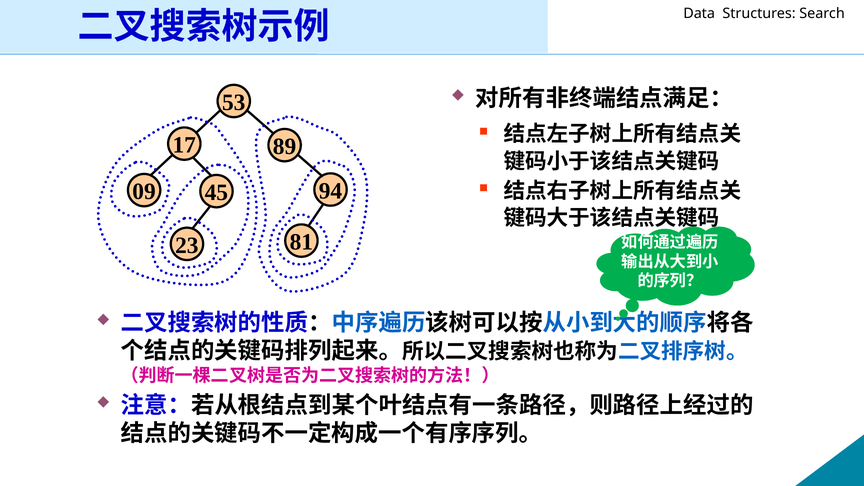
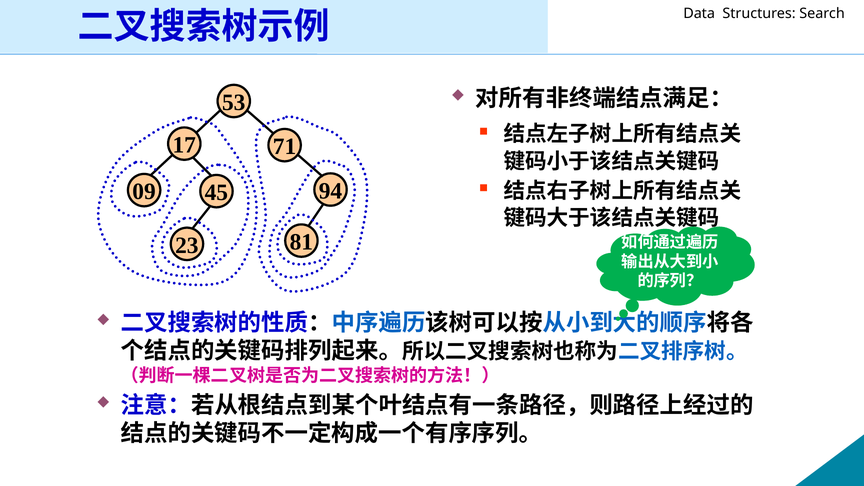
89: 89 -> 71
